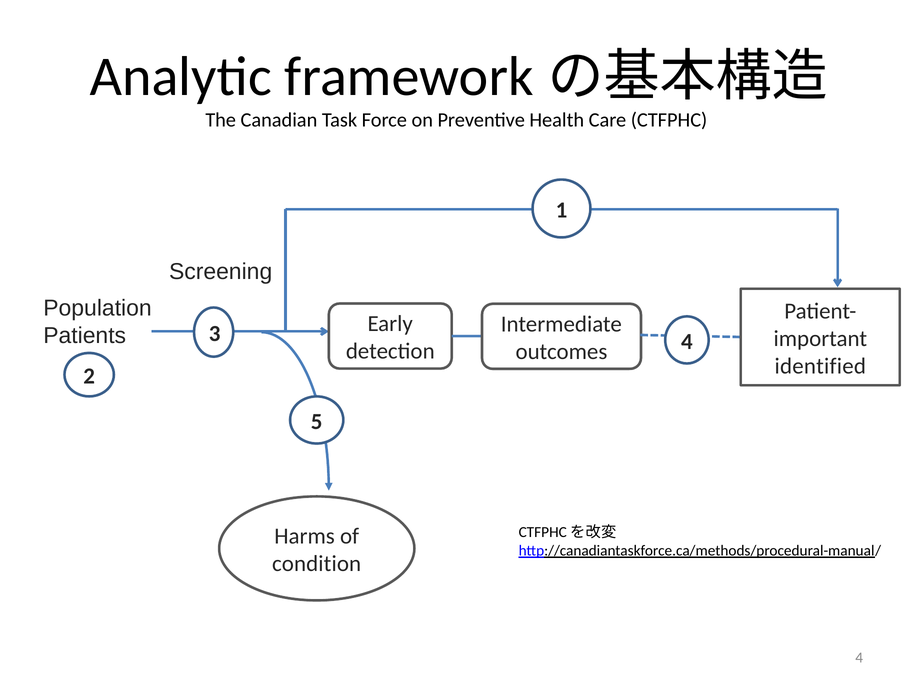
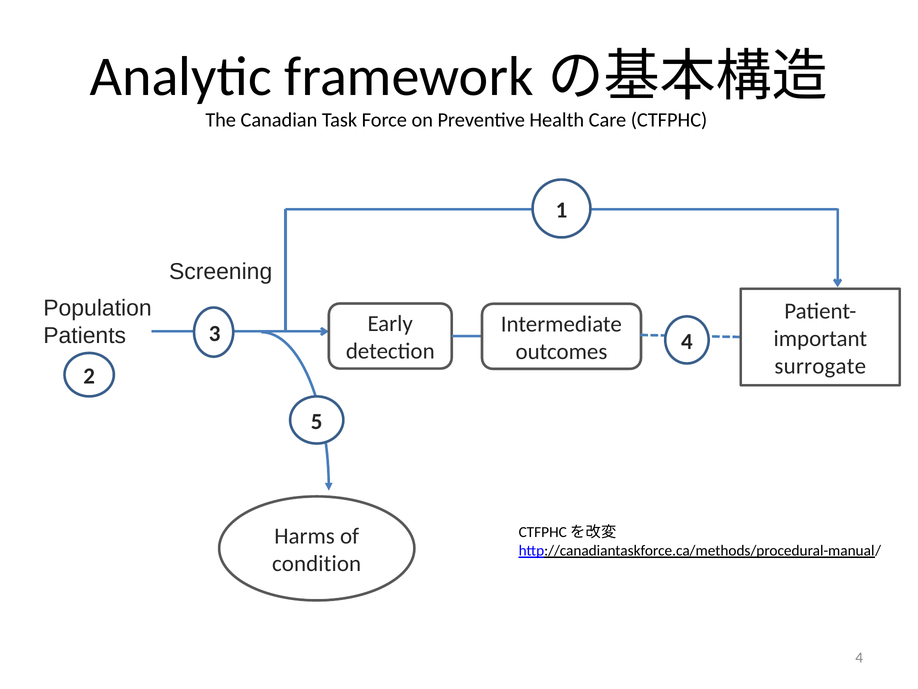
identified: identified -> surrogate
